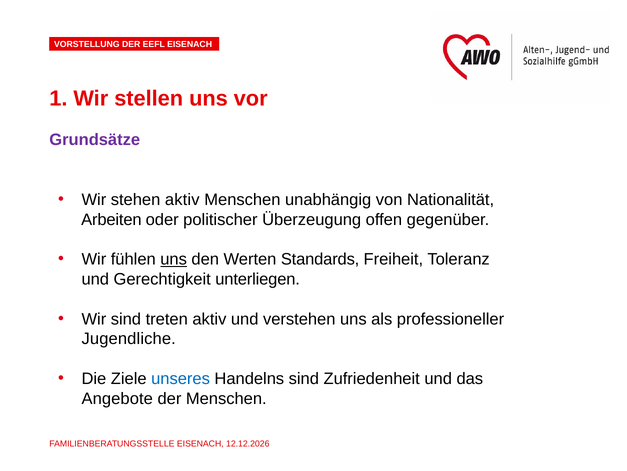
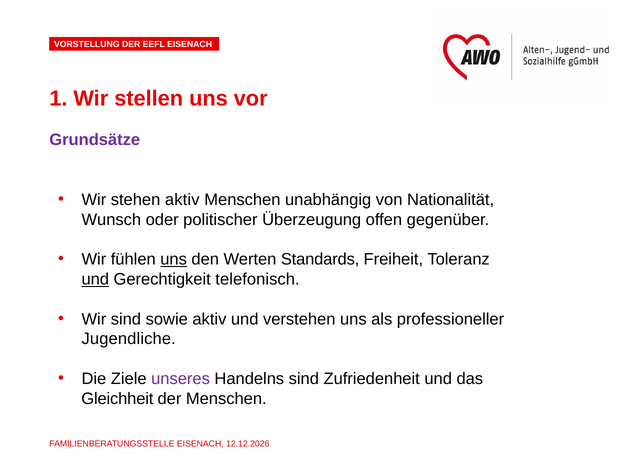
Arbeiten: Arbeiten -> Wunsch
und at (95, 279) underline: none -> present
unterliegen: unterliegen -> telefonisch
treten: treten -> sowie
unseres colour: blue -> purple
Angebote: Angebote -> Gleichheit
